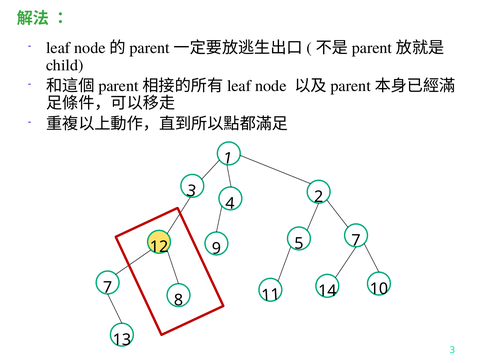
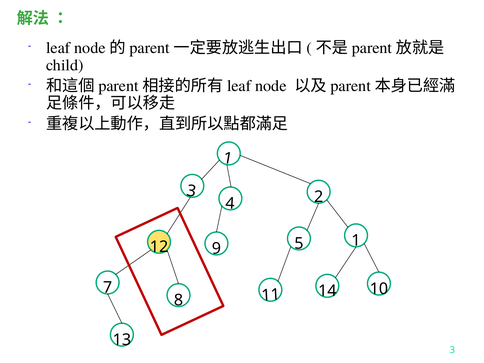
5 7: 7 -> 1
